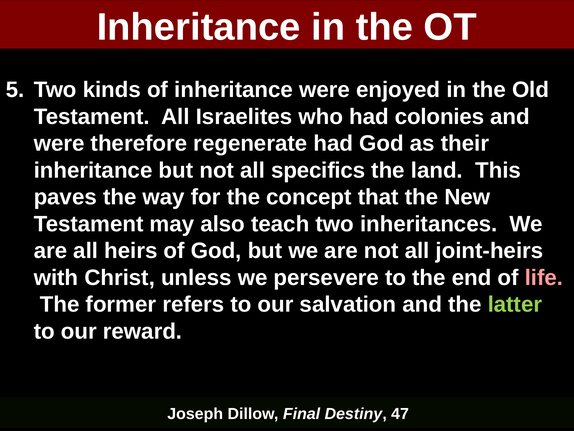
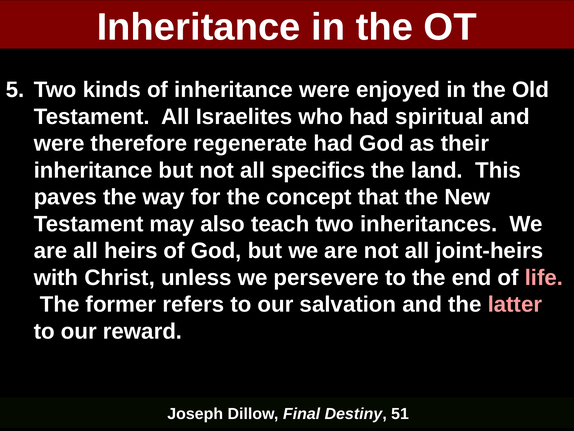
colonies: colonies -> spiritual
latter colour: light green -> pink
47: 47 -> 51
